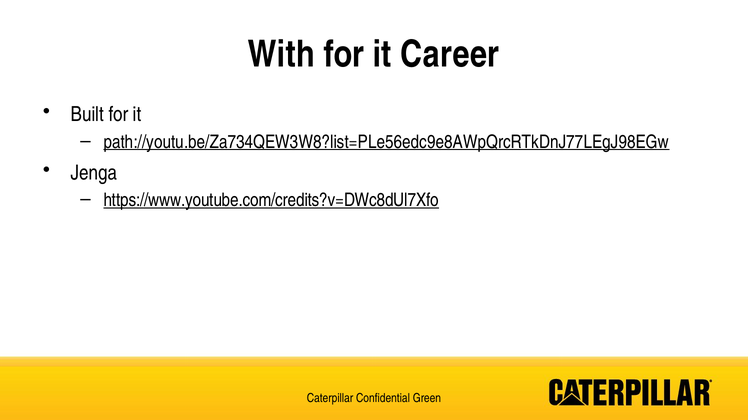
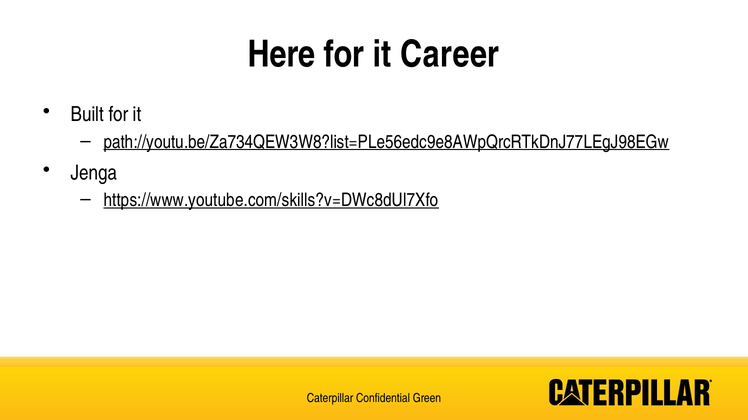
With: With -> Here
https://www.youtube.com/credits?v=DWc8dUl7Xfo: https://www.youtube.com/credits?v=DWc8dUl7Xfo -> https://www.youtube.com/skills?v=DWc8dUl7Xfo
